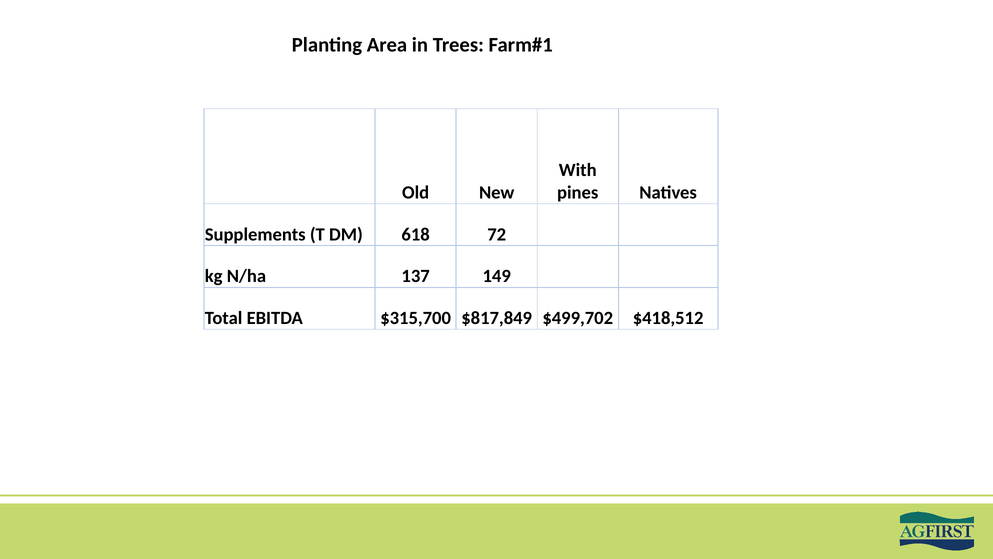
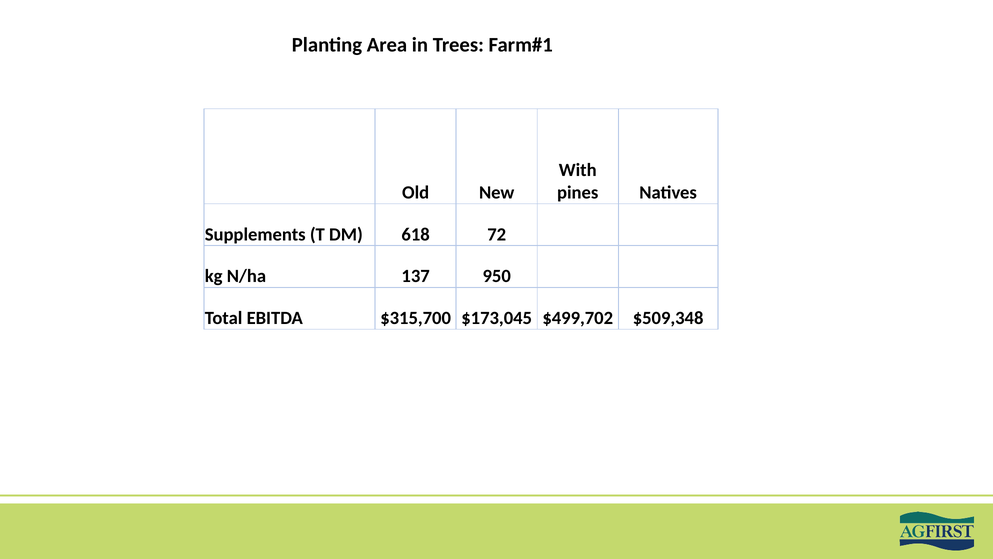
149: 149 -> 950
$817,849: $817,849 -> $173,045
$418,512: $418,512 -> $509,348
